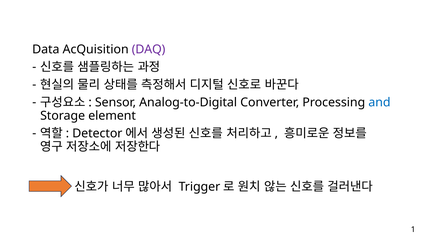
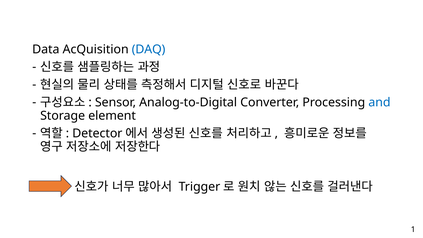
DAQ colour: purple -> blue
